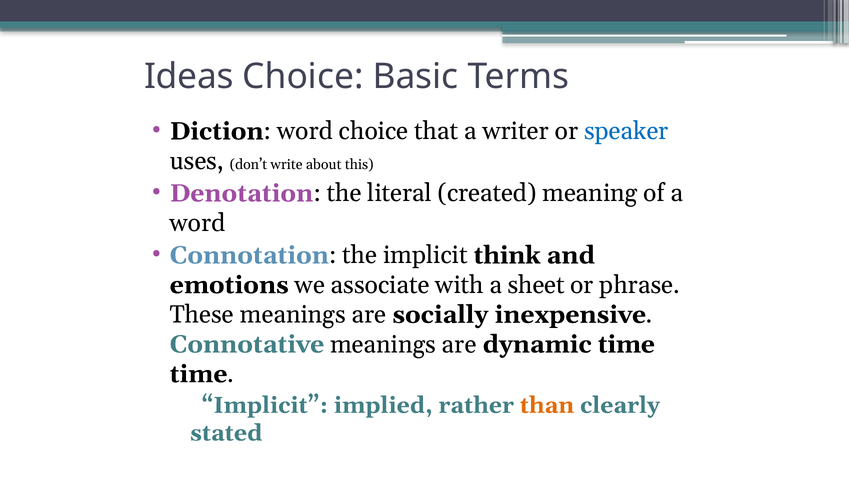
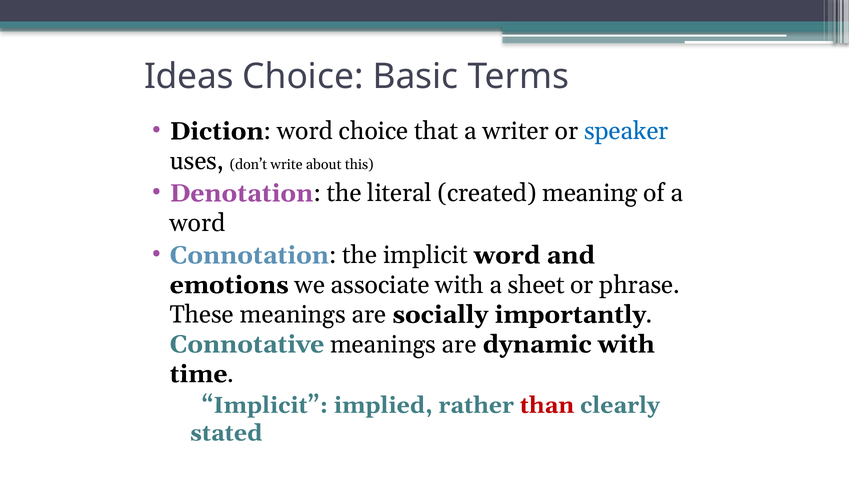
implicit think: think -> word
inexpensive: inexpensive -> importantly
dynamic time: time -> with
than colour: orange -> red
